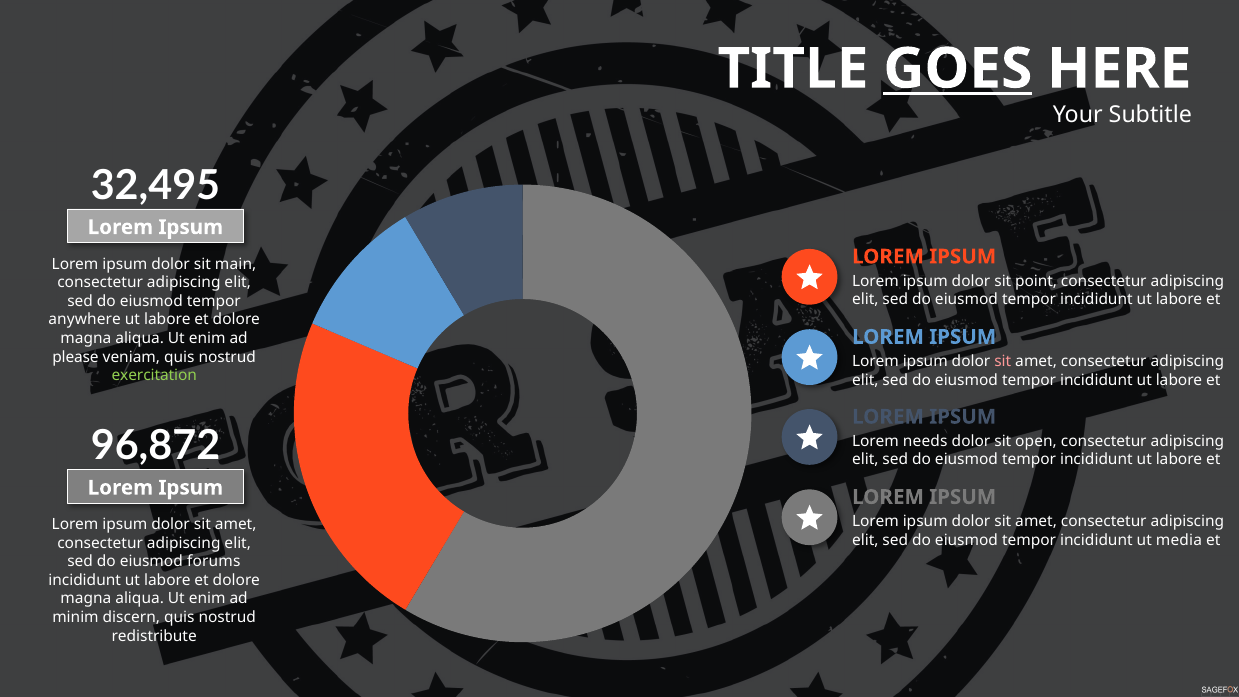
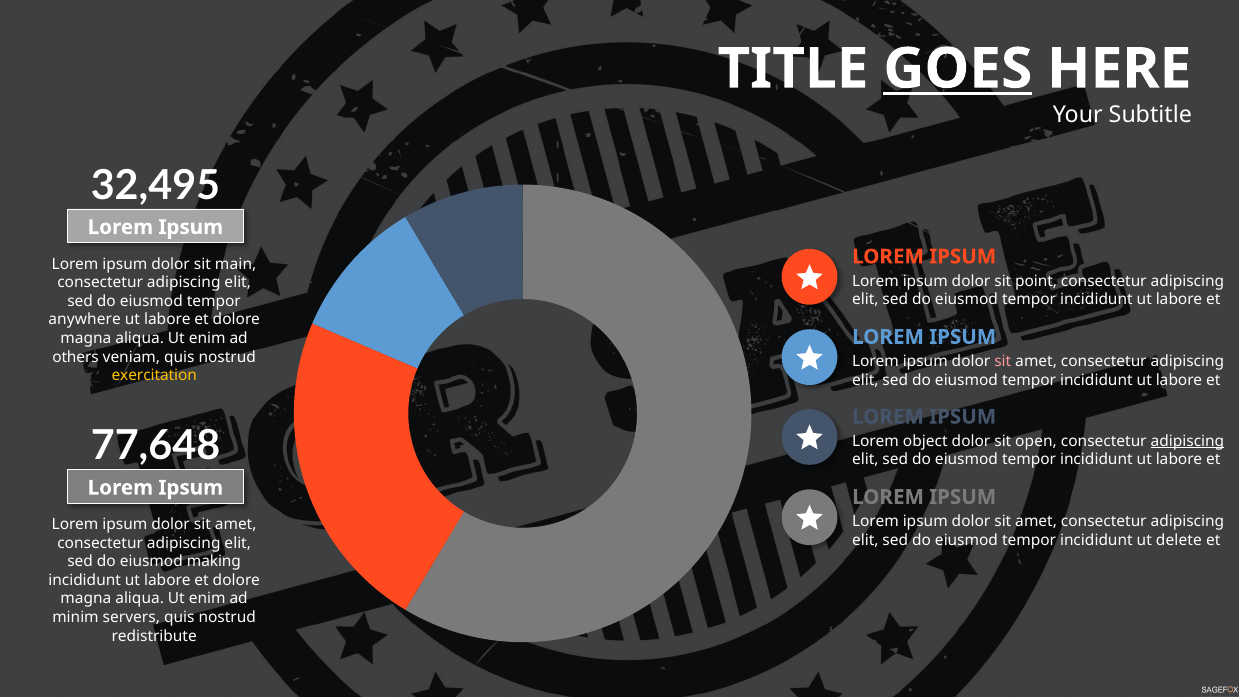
please: please -> others
exercitation colour: light green -> yellow
96,872: 96,872 -> 77,648
needs: needs -> object
adipiscing at (1187, 441) underline: none -> present
media: media -> delete
forums: forums -> making
discern: discern -> servers
